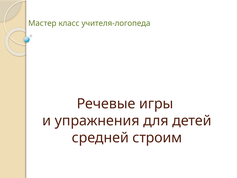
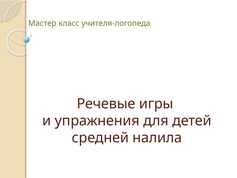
строим: строим -> налила
